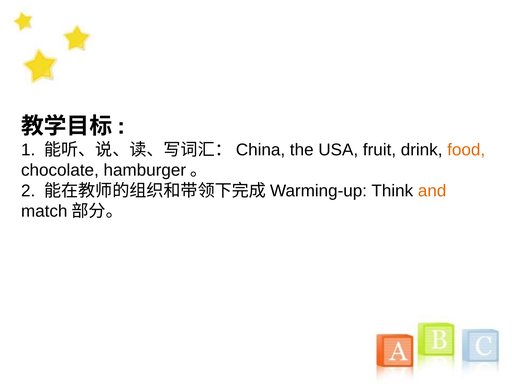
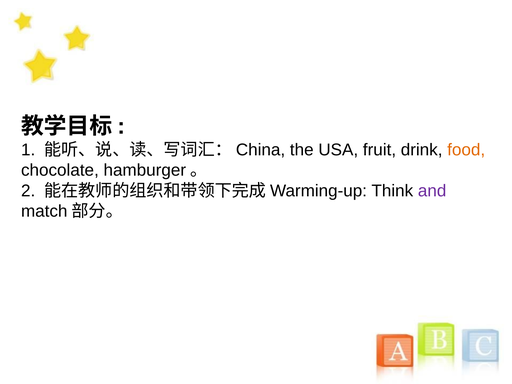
and colour: orange -> purple
